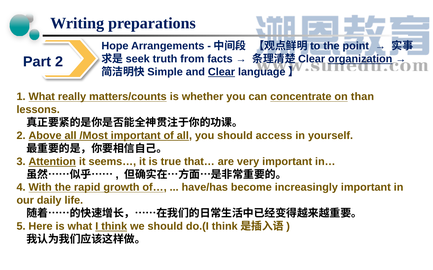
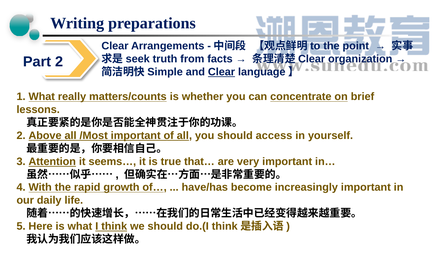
Hope at (115, 46): Hope -> Clear
organization underline: present -> none
than: than -> brief
